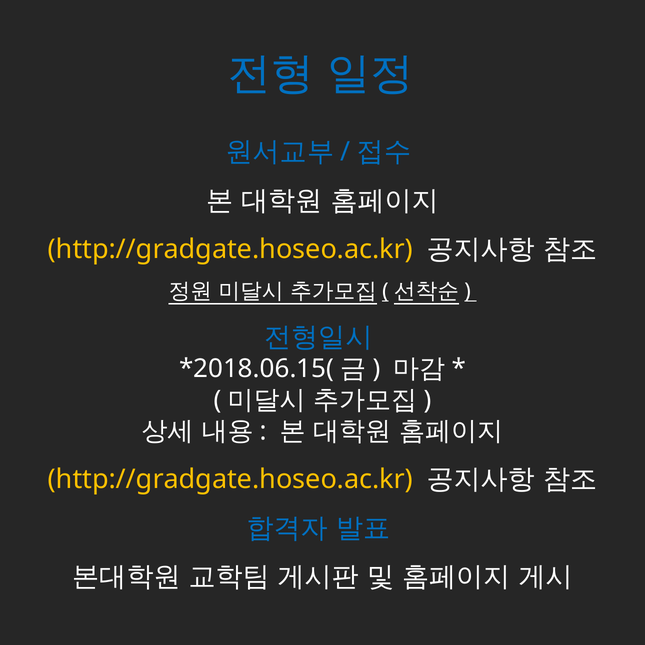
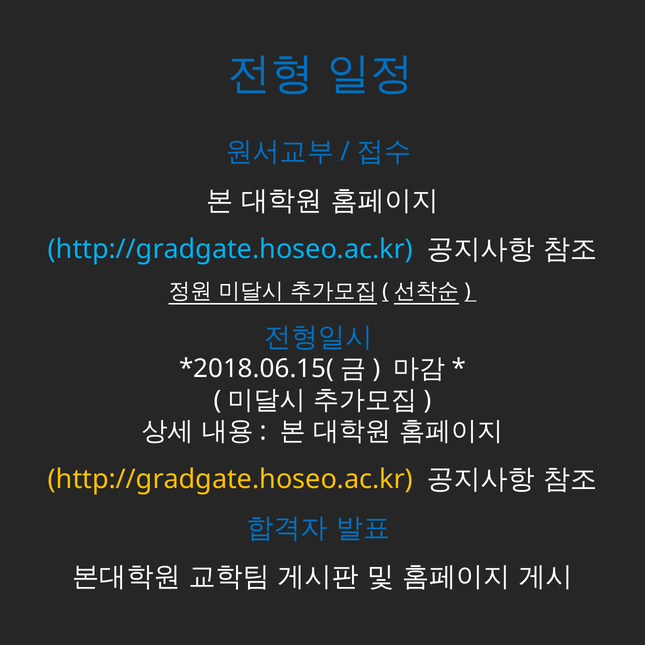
http://gradgate.hoseo.ac.kr at (230, 249) colour: yellow -> light blue
